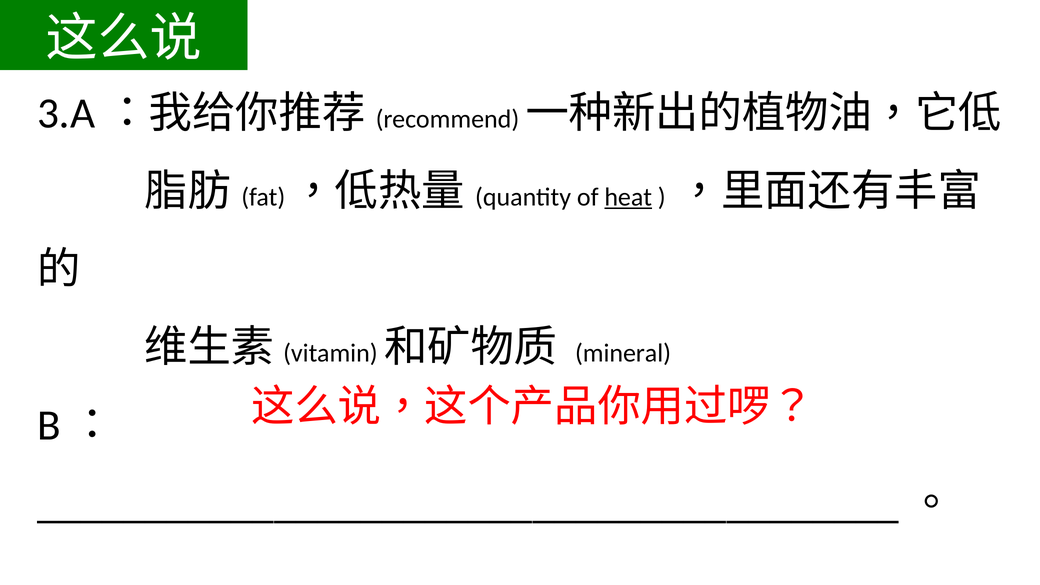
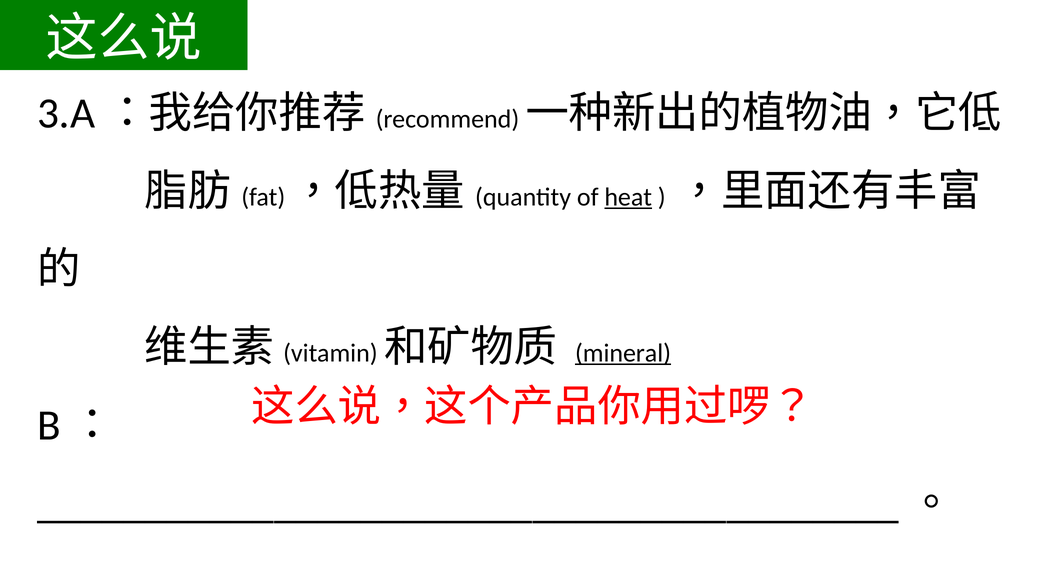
mineral underline: none -> present
